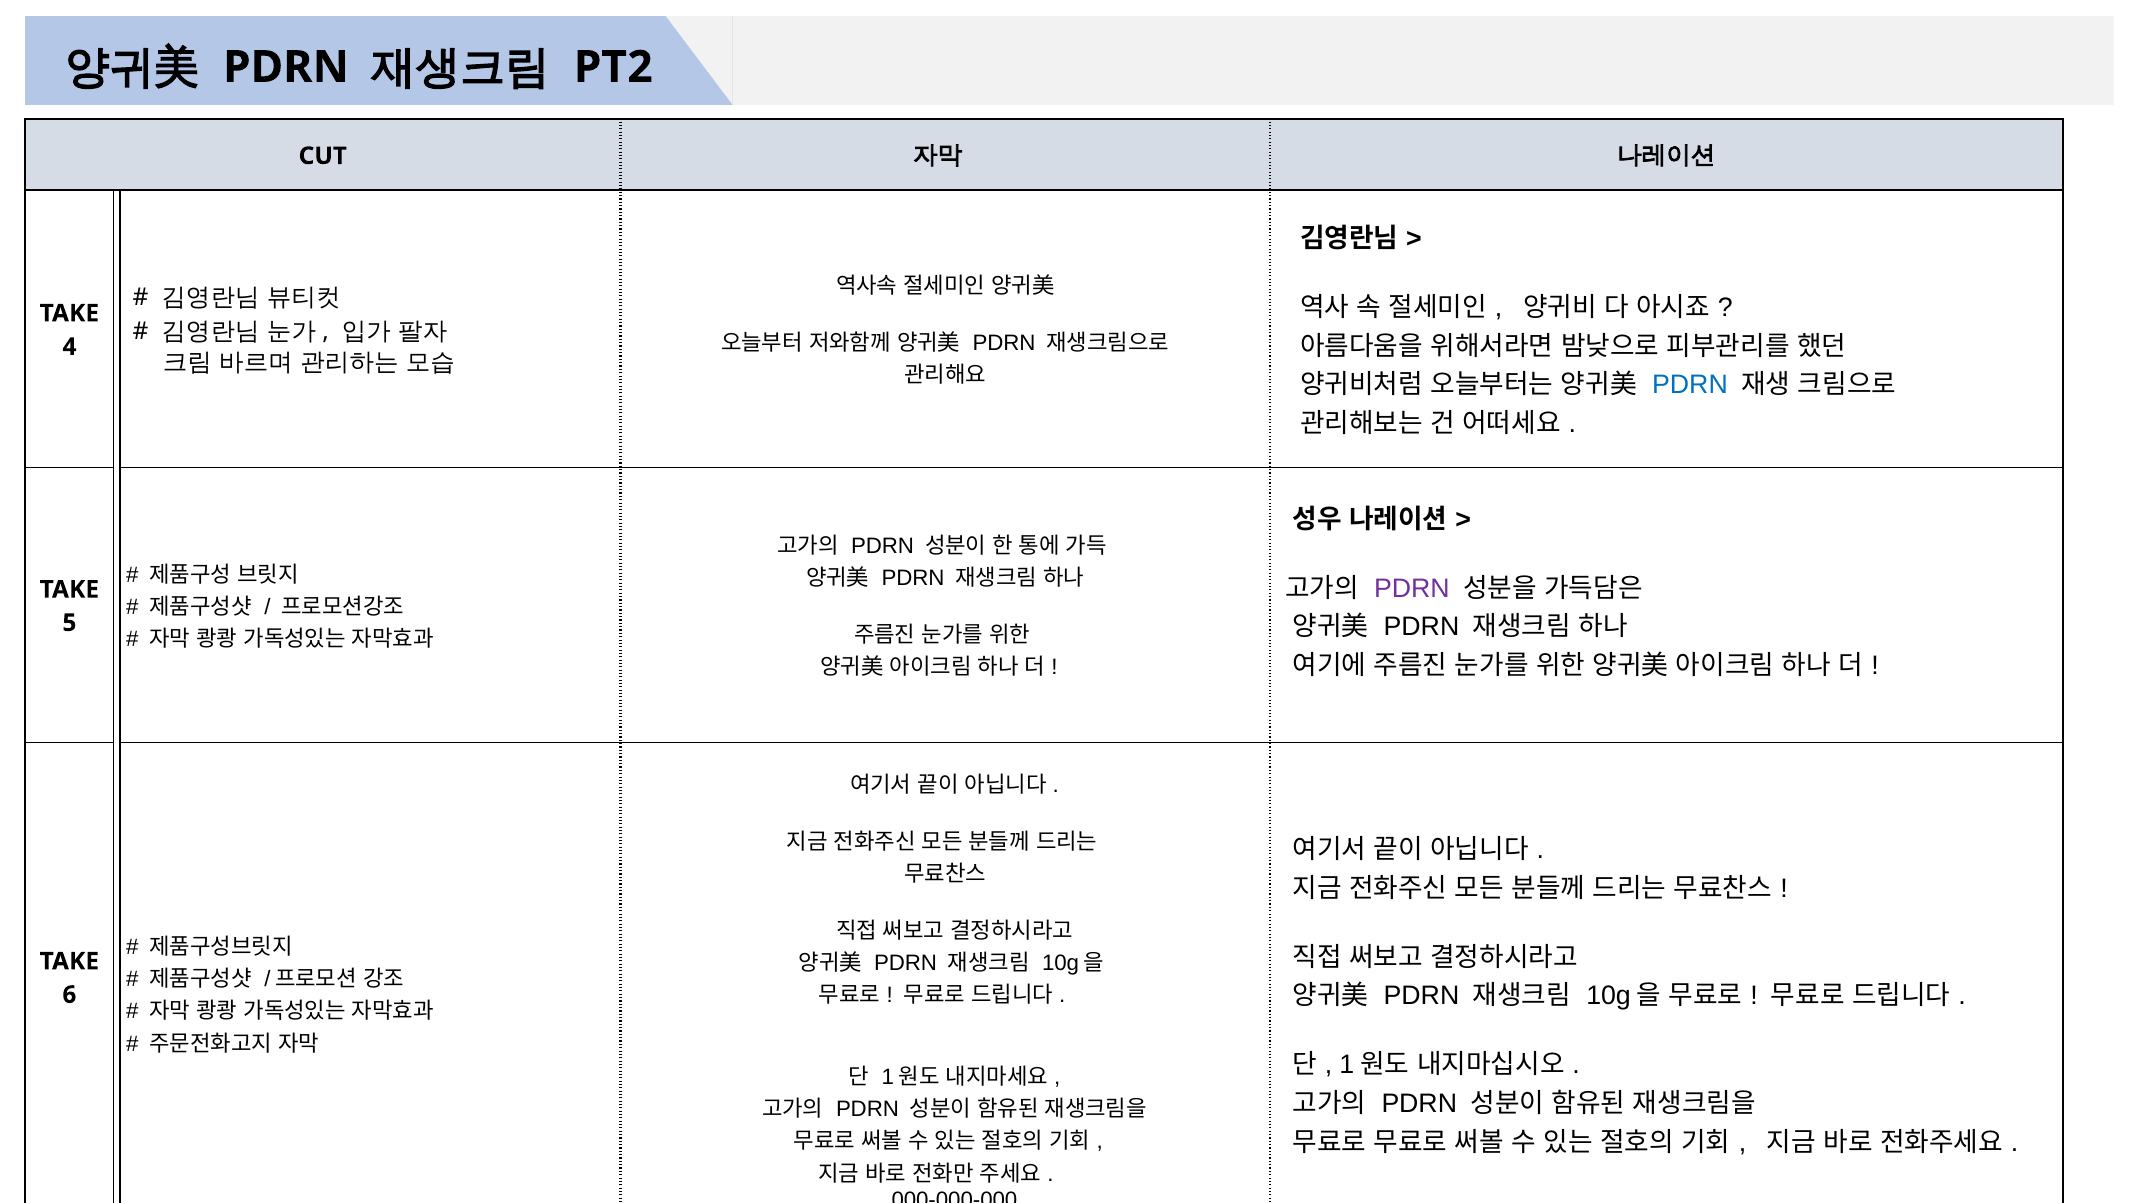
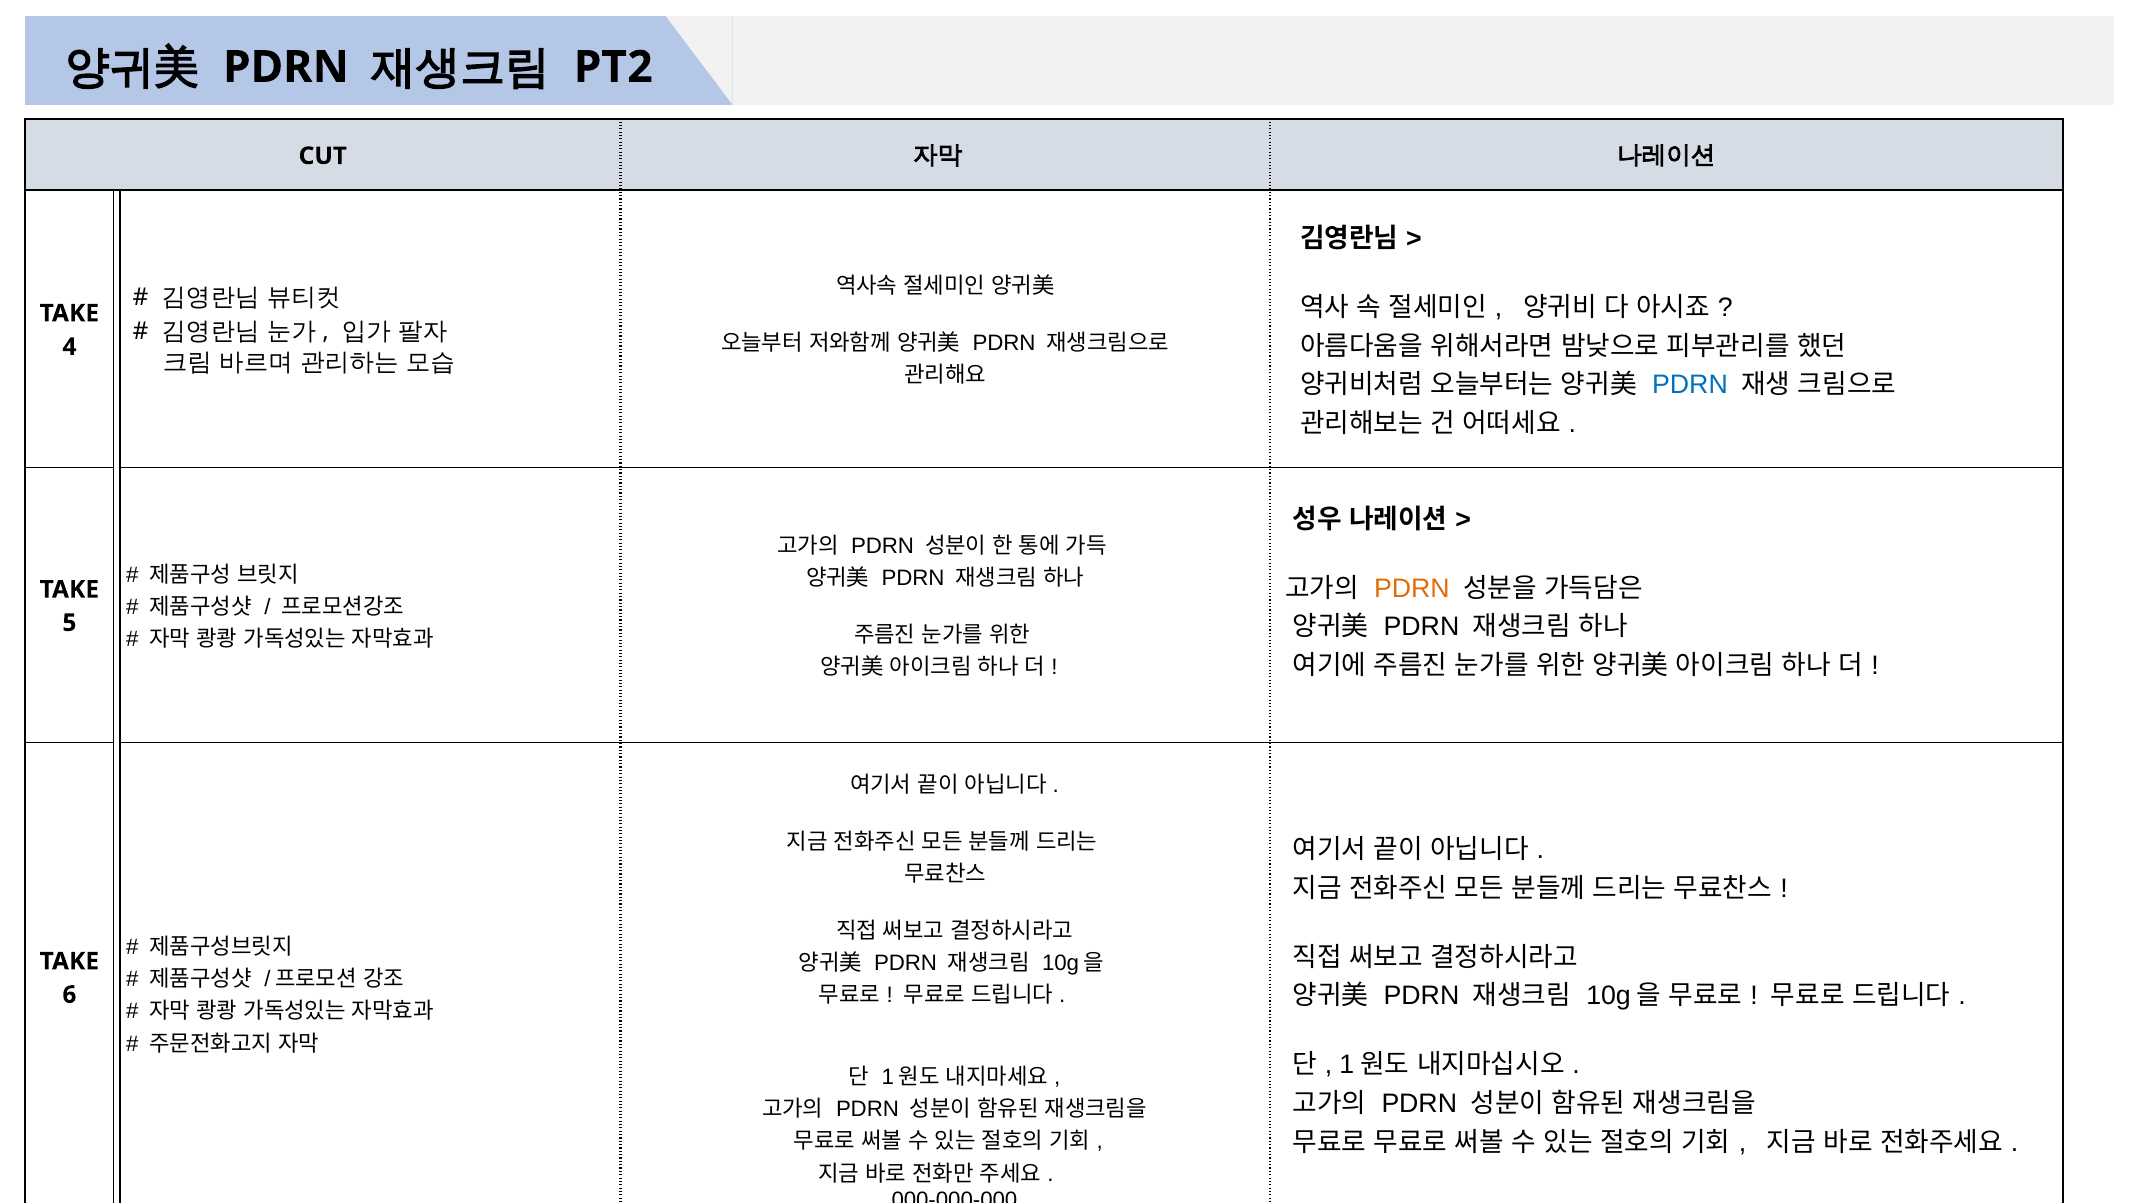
PDRN at (1412, 588) colour: purple -> orange
